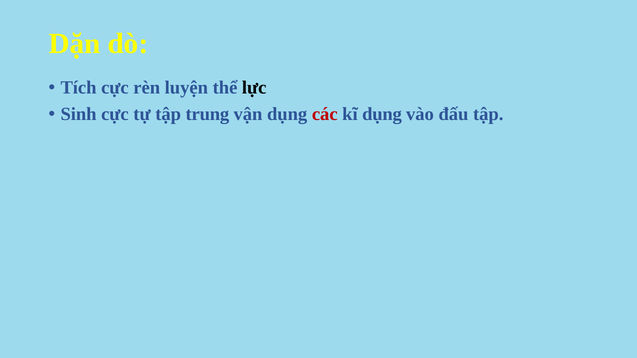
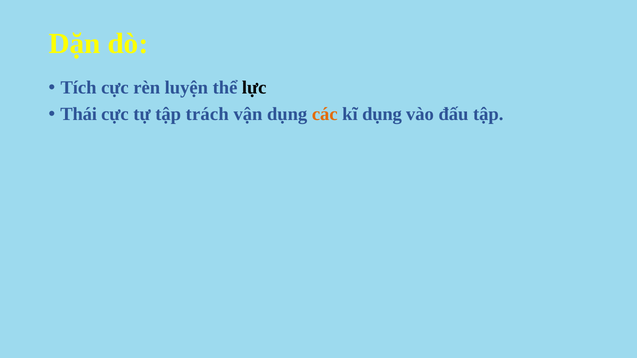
Sinh: Sinh -> Thái
trung: trung -> trách
các colour: red -> orange
